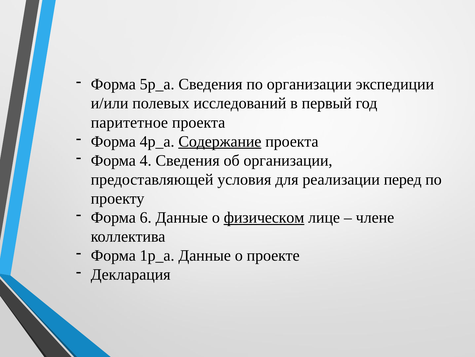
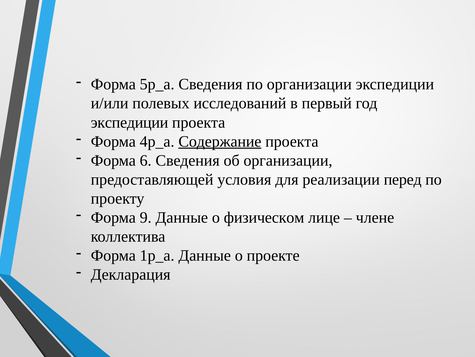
паритетное at (129, 122): паритетное -> экспедиции
4: 4 -> 6
6: 6 -> 9
физическом underline: present -> none
